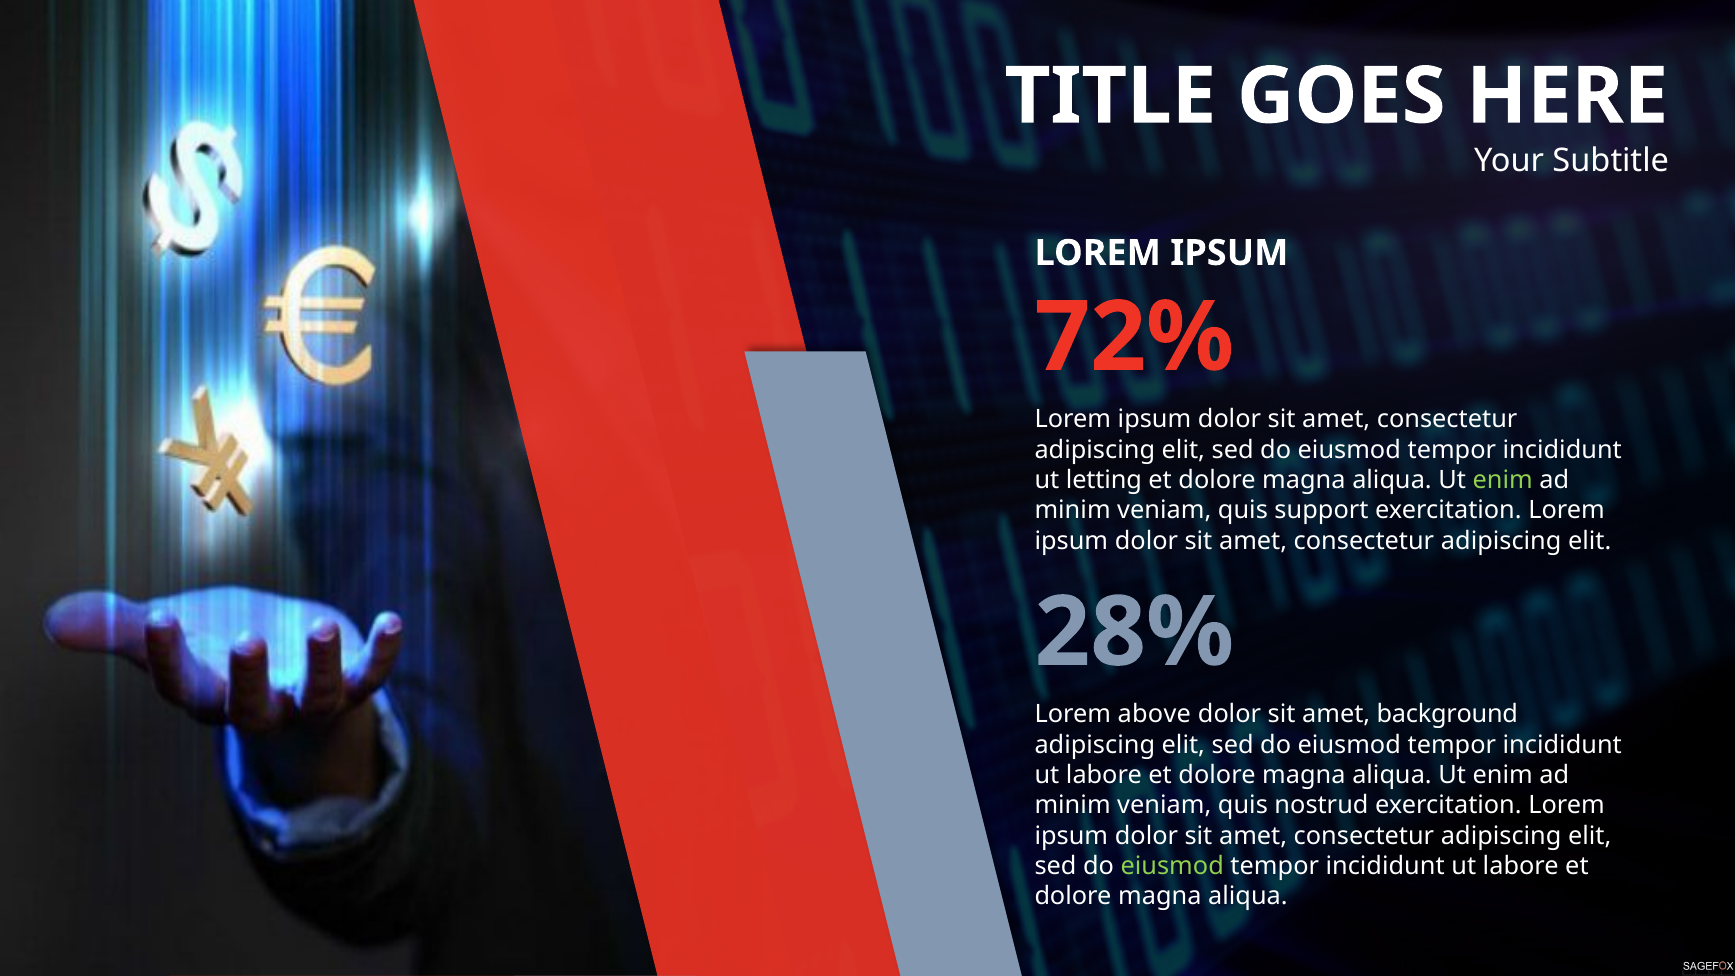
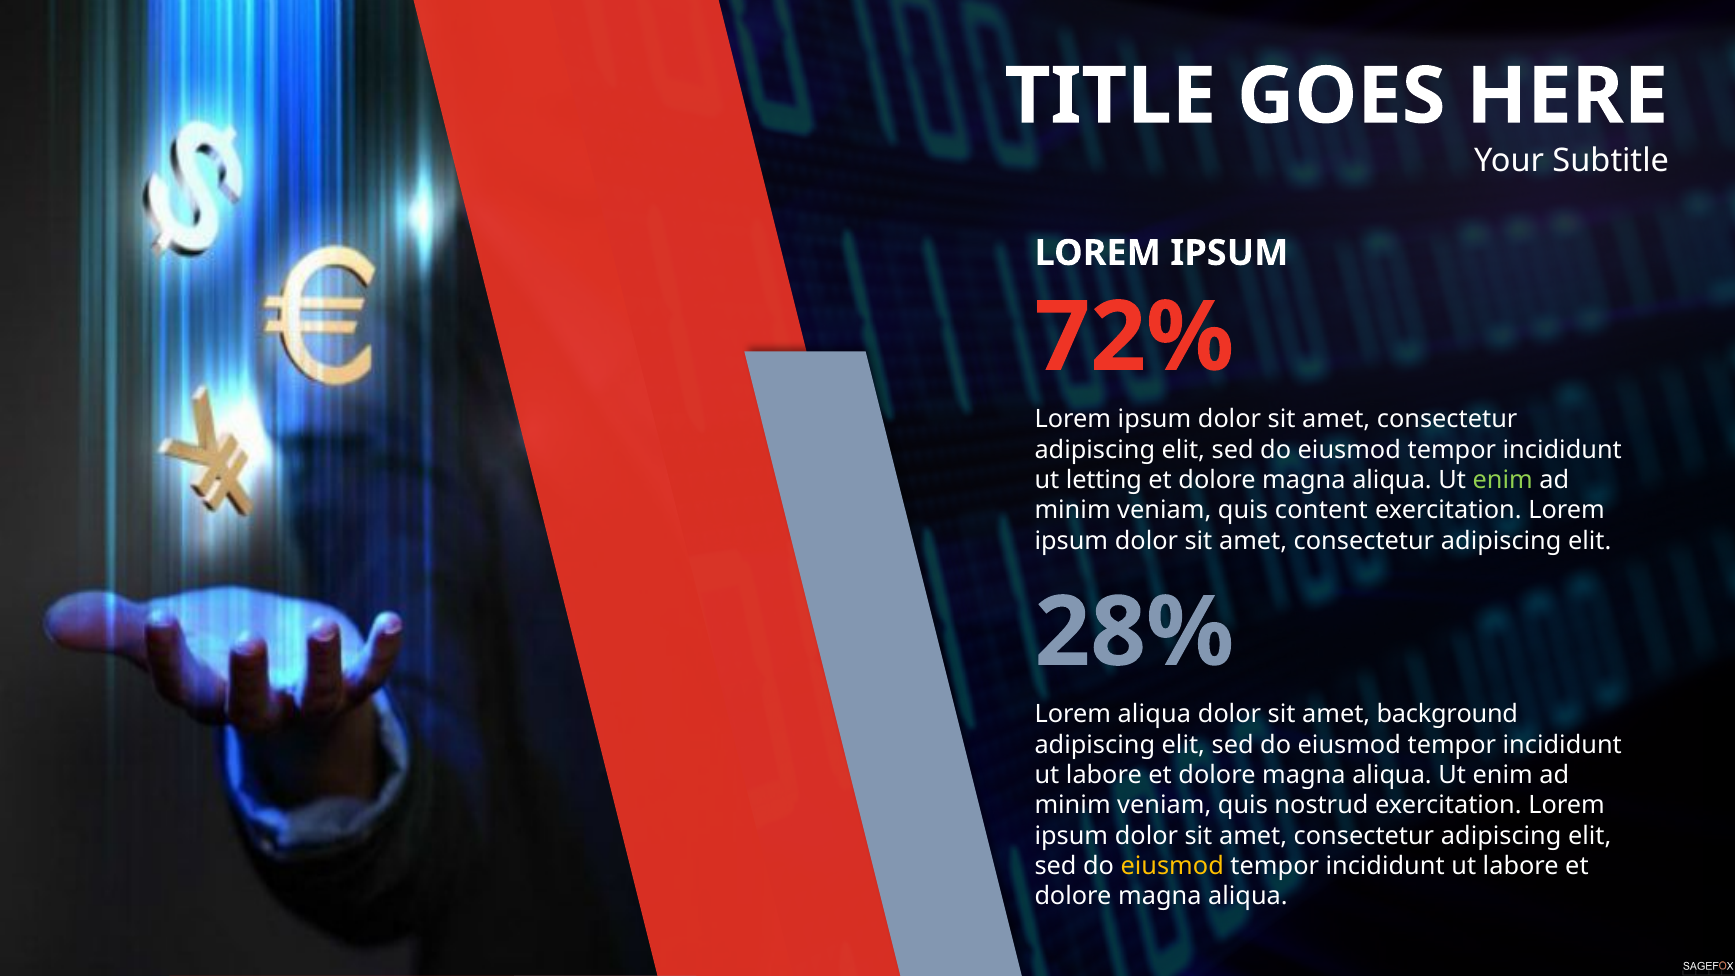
support: support -> content
Lorem above: above -> aliqua
eiusmod at (1172, 866) colour: light green -> yellow
